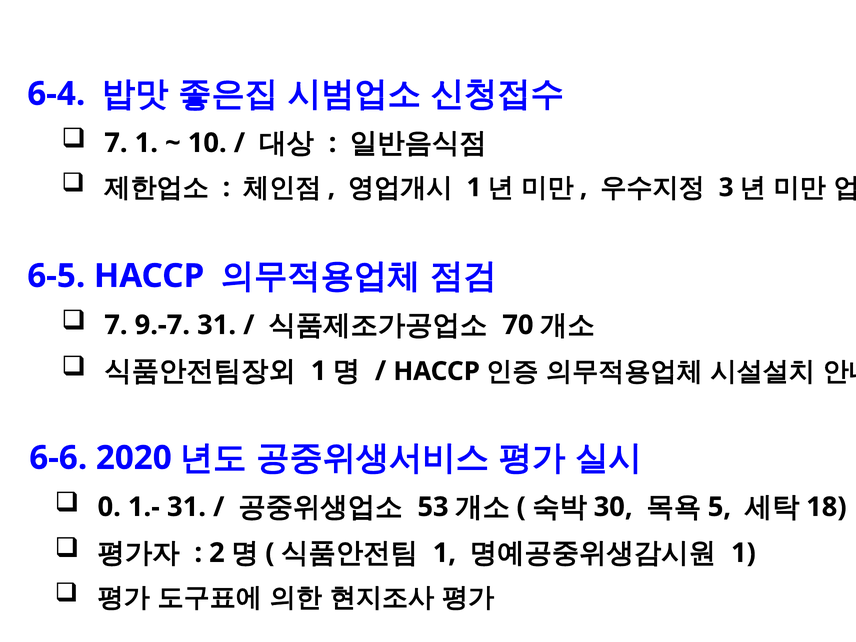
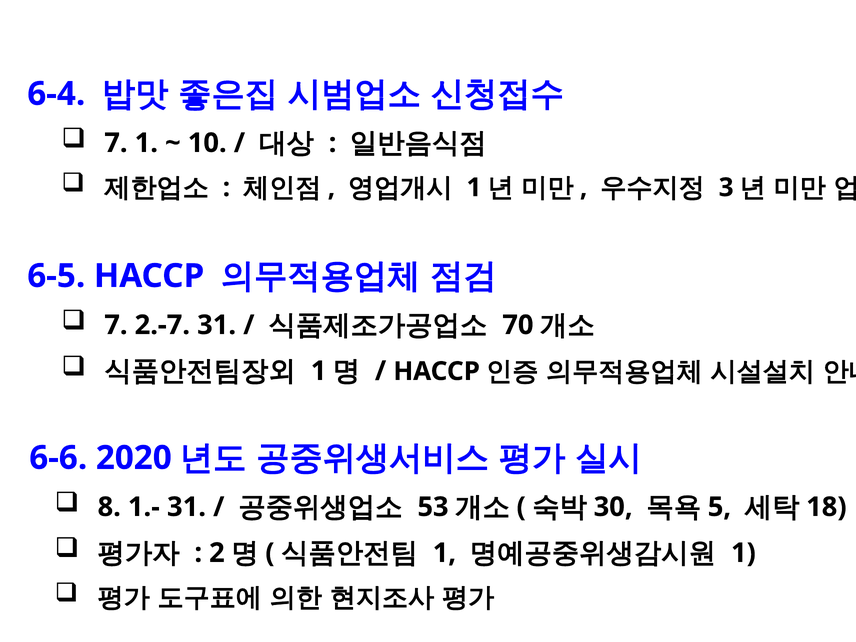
9.-7: 9.-7 -> 2.-7
0: 0 -> 8
